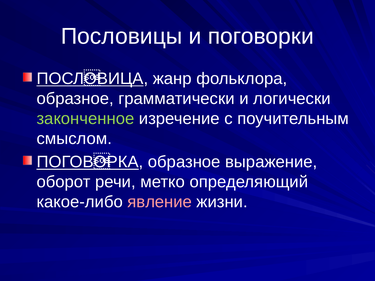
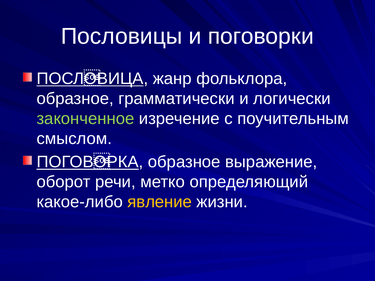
явление colour: pink -> yellow
